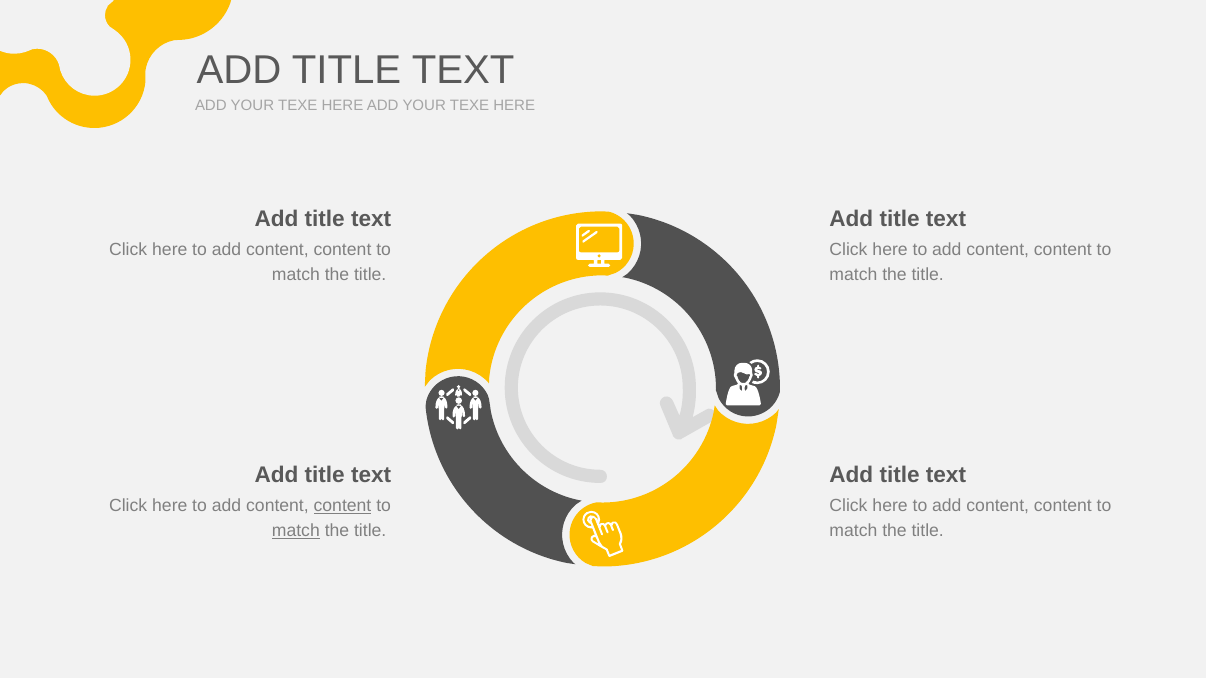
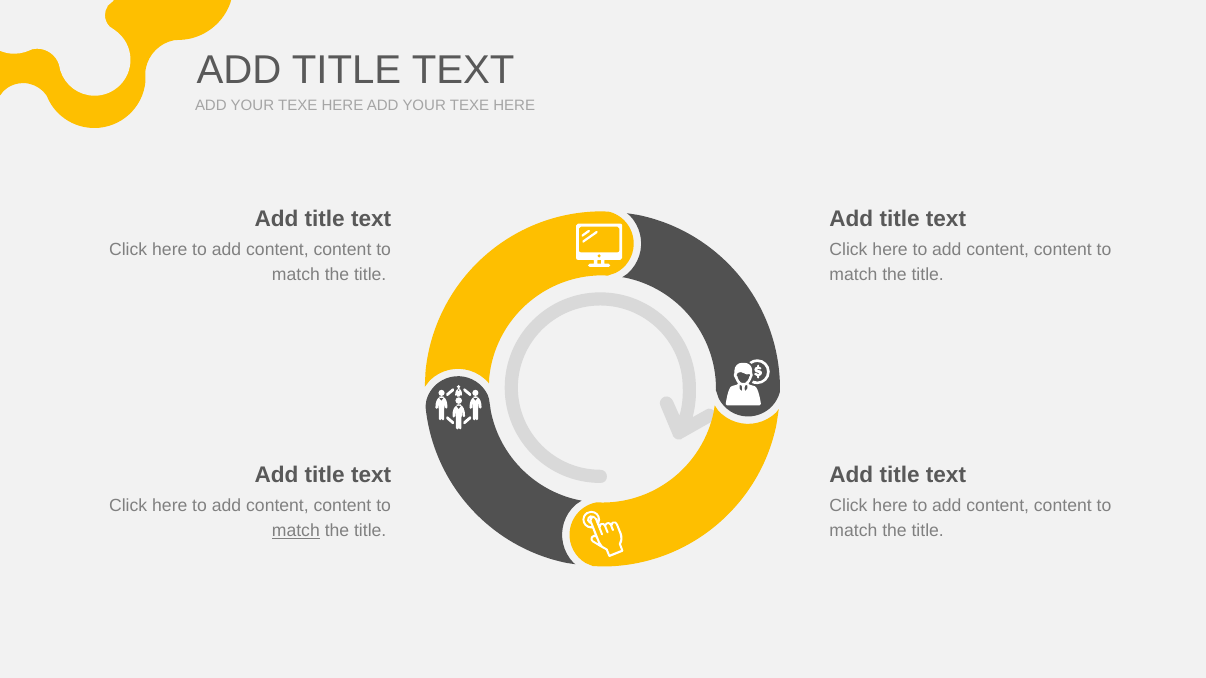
content at (343, 506) underline: present -> none
